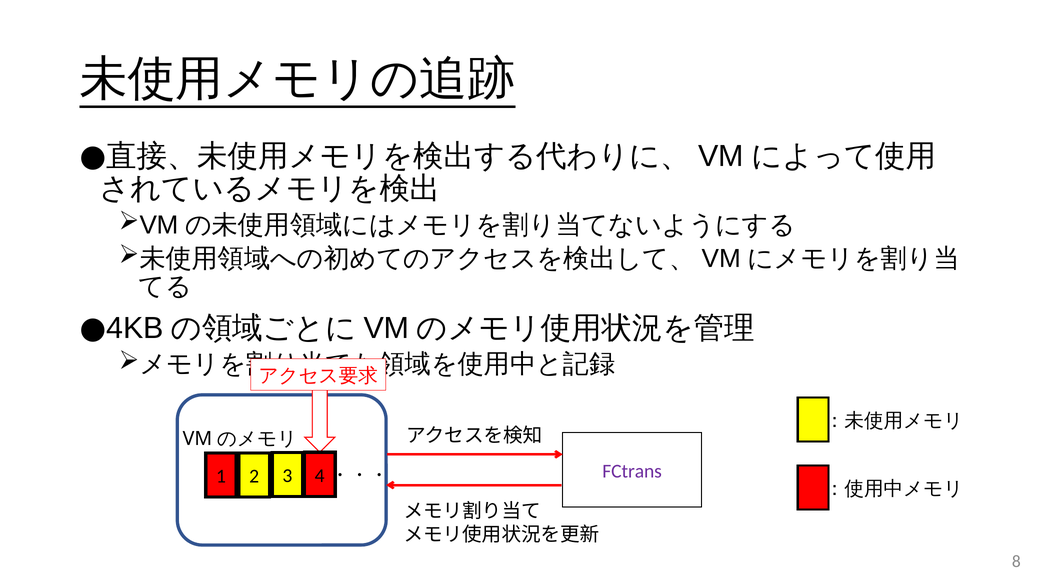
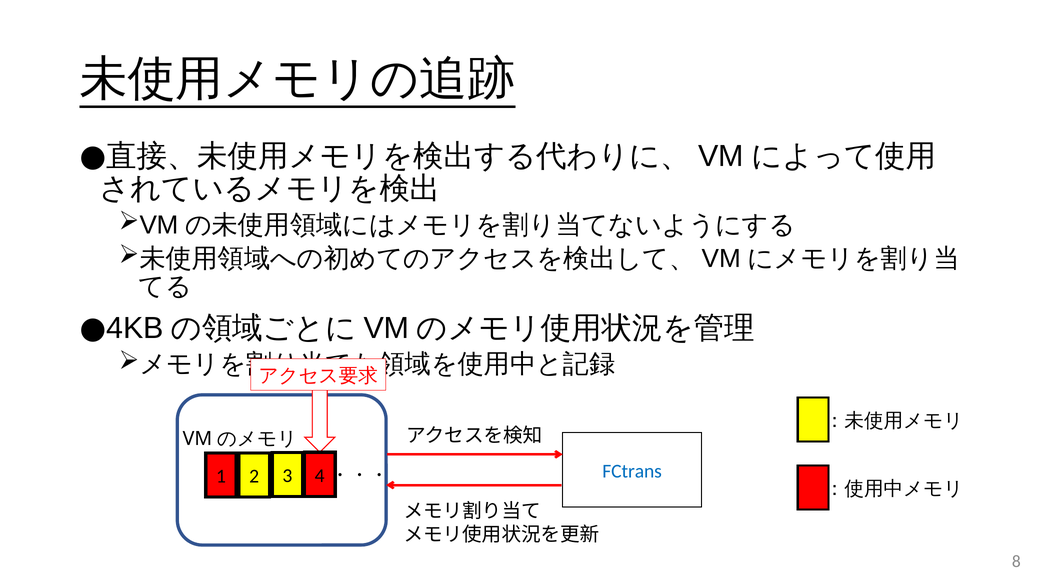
FCtrans colour: purple -> blue
